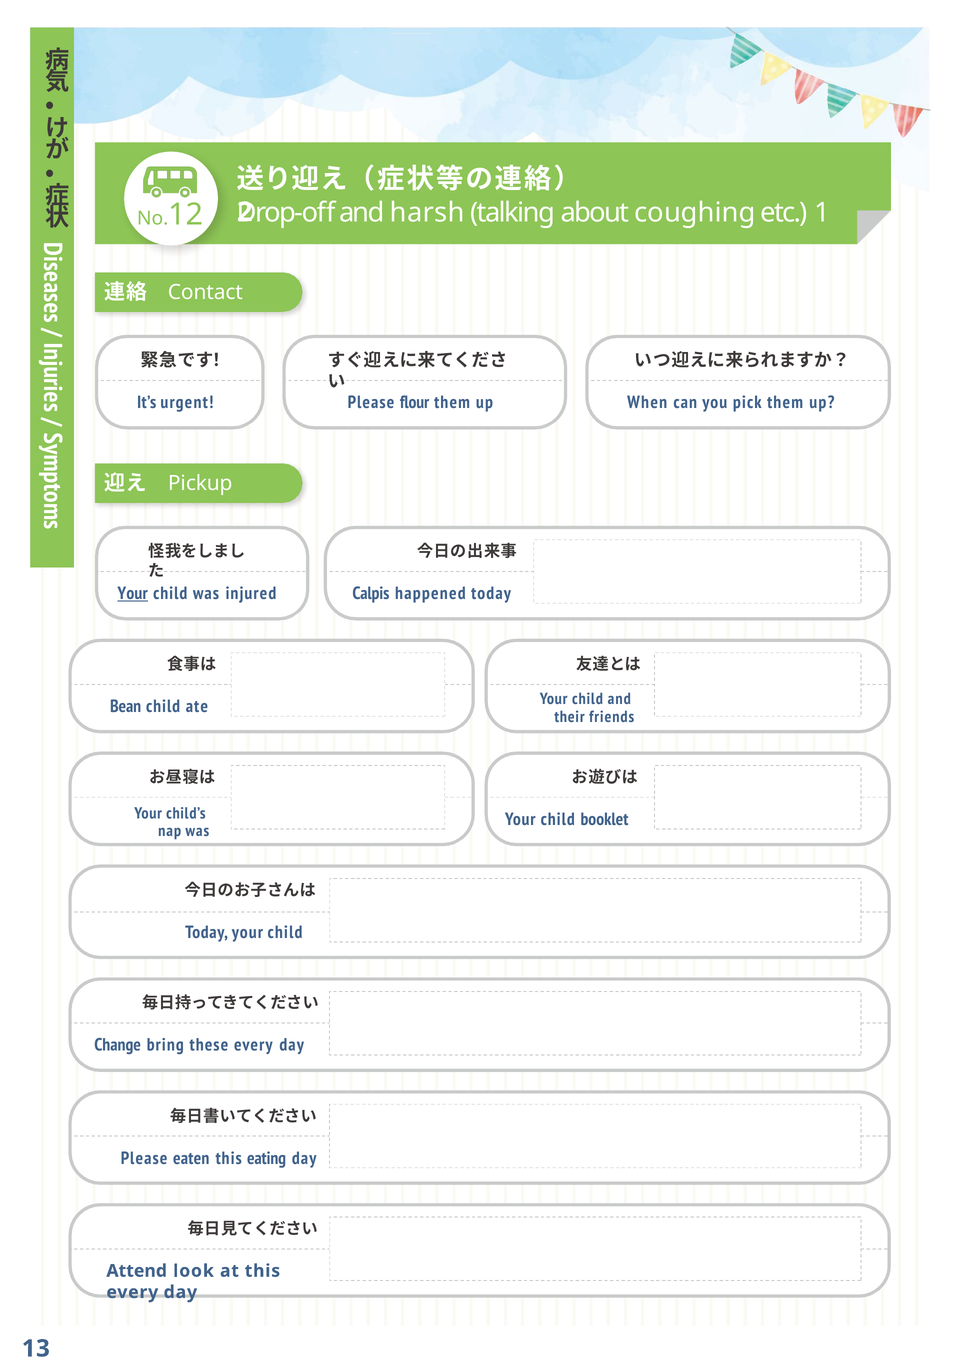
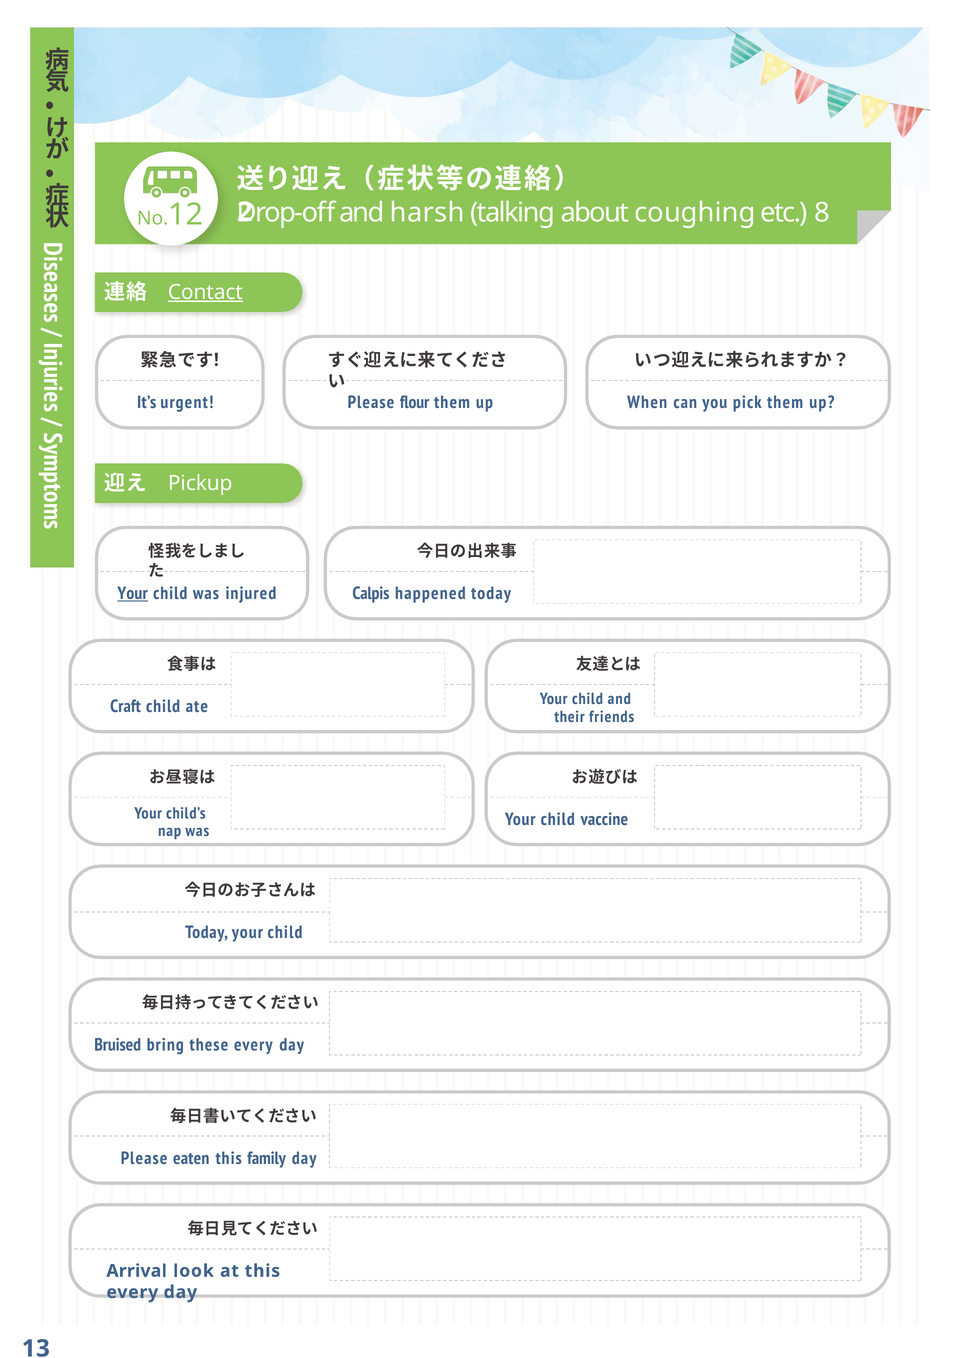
1: 1 -> 8
Contact underline: none -> present
Bean: Bean -> Craft
booklet: booklet -> vaccine
Change: Change -> Bruised
eating: eating -> family
Attend: Attend -> Arrival
